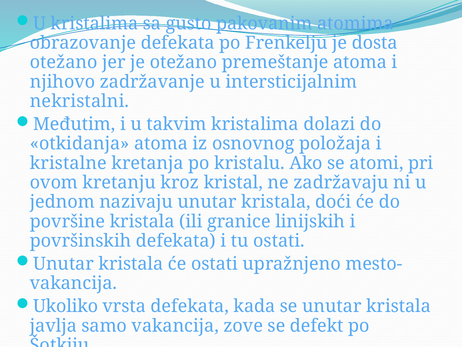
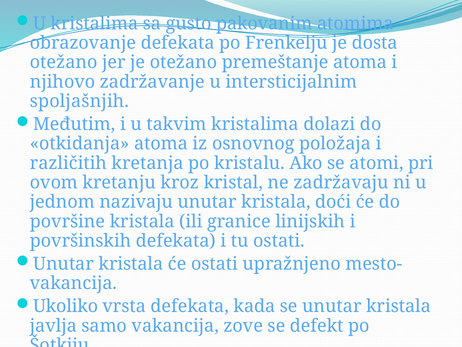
nekristalni: nekristalni -> spoljašnjih
kristalne: kristalne -> različitih
